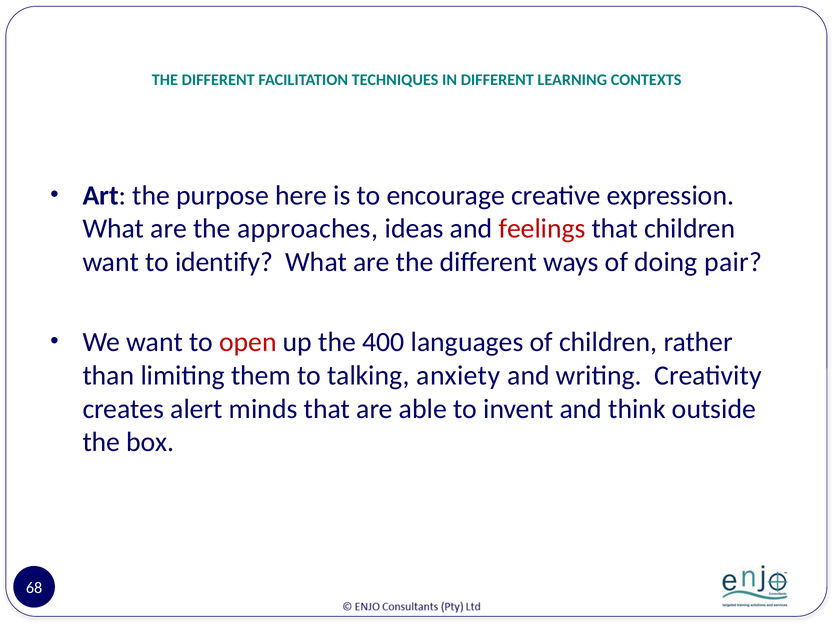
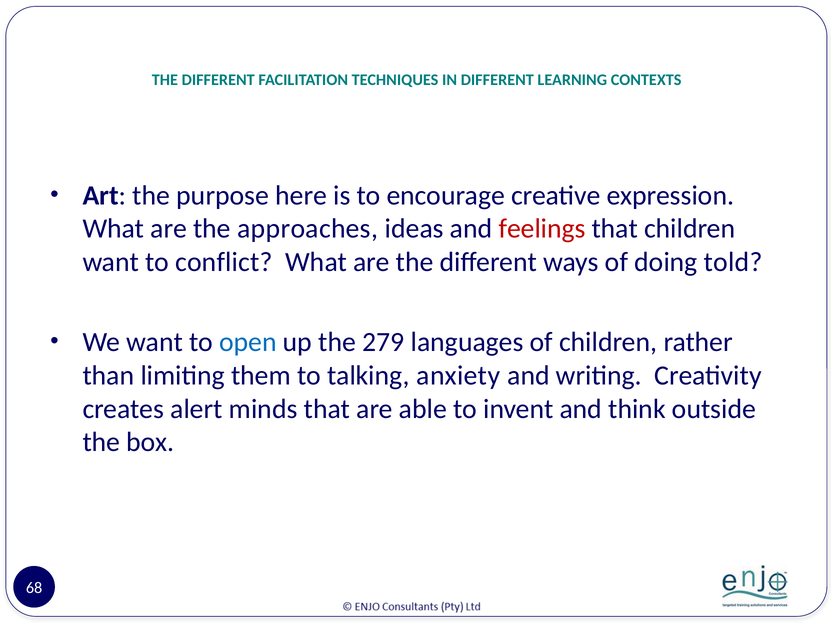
identify: identify -> conflict
pair: pair -> told
open colour: red -> blue
400: 400 -> 279
